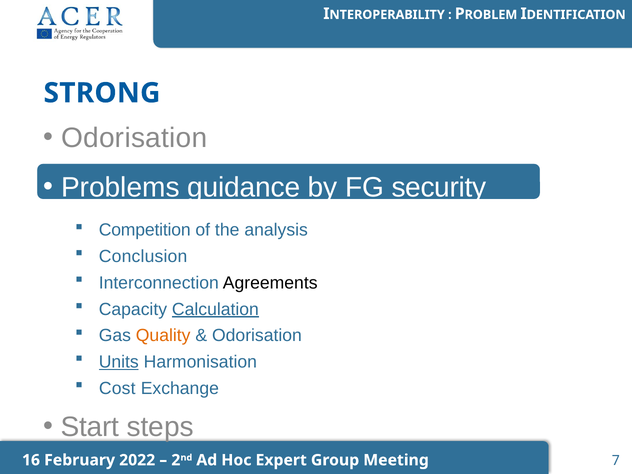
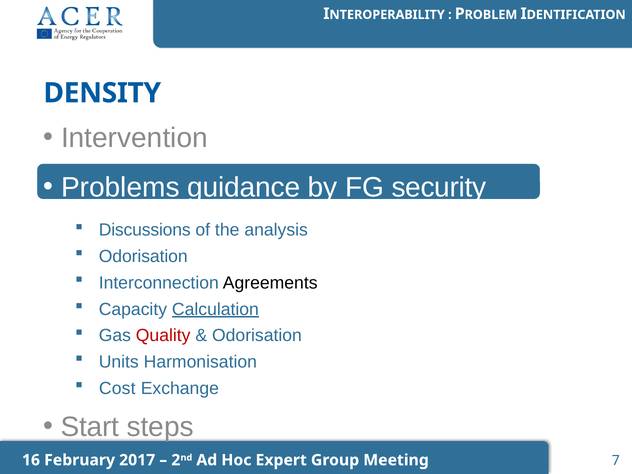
STRONG: STRONG -> DENSITY
Odorisation at (134, 138): Odorisation -> Intervention
Competition: Competition -> Discussions
Conclusion at (143, 257): Conclusion -> Odorisation
Quality colour: orange -> red
Units underline: present -> none
2022: 2022 -> 2017
